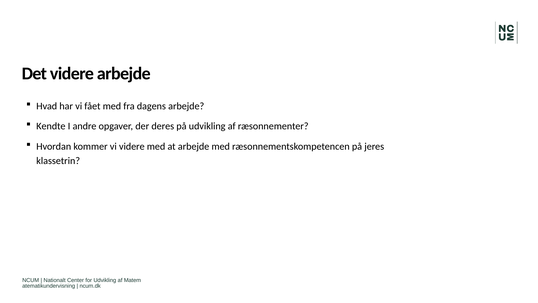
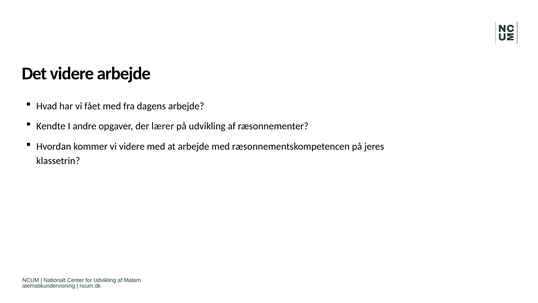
deres: deres -> lærer
